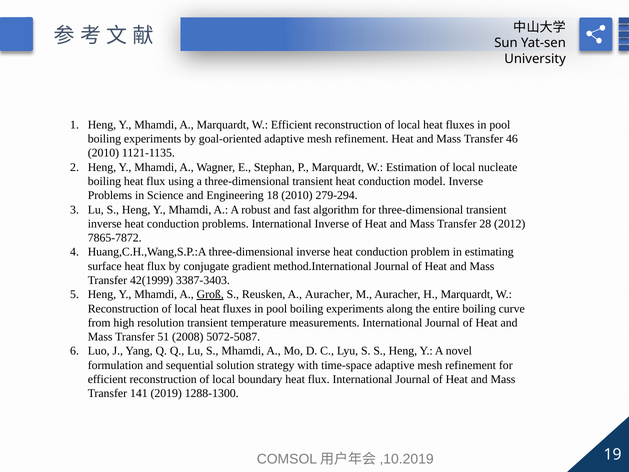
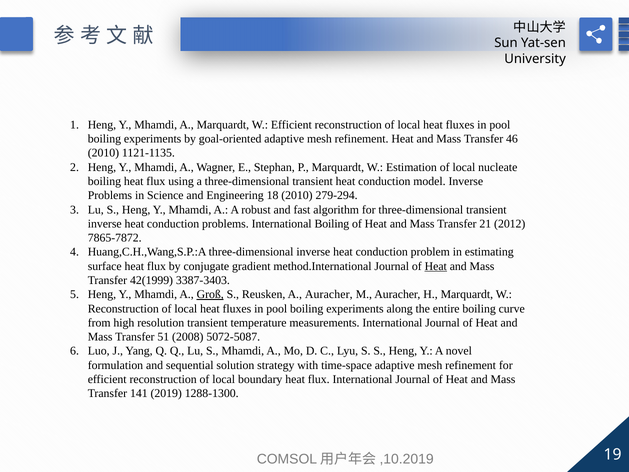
International Inverse: Inverse -> Boiling
28: 28 -> 21
Heat at (436, 266) underline: none -> present
